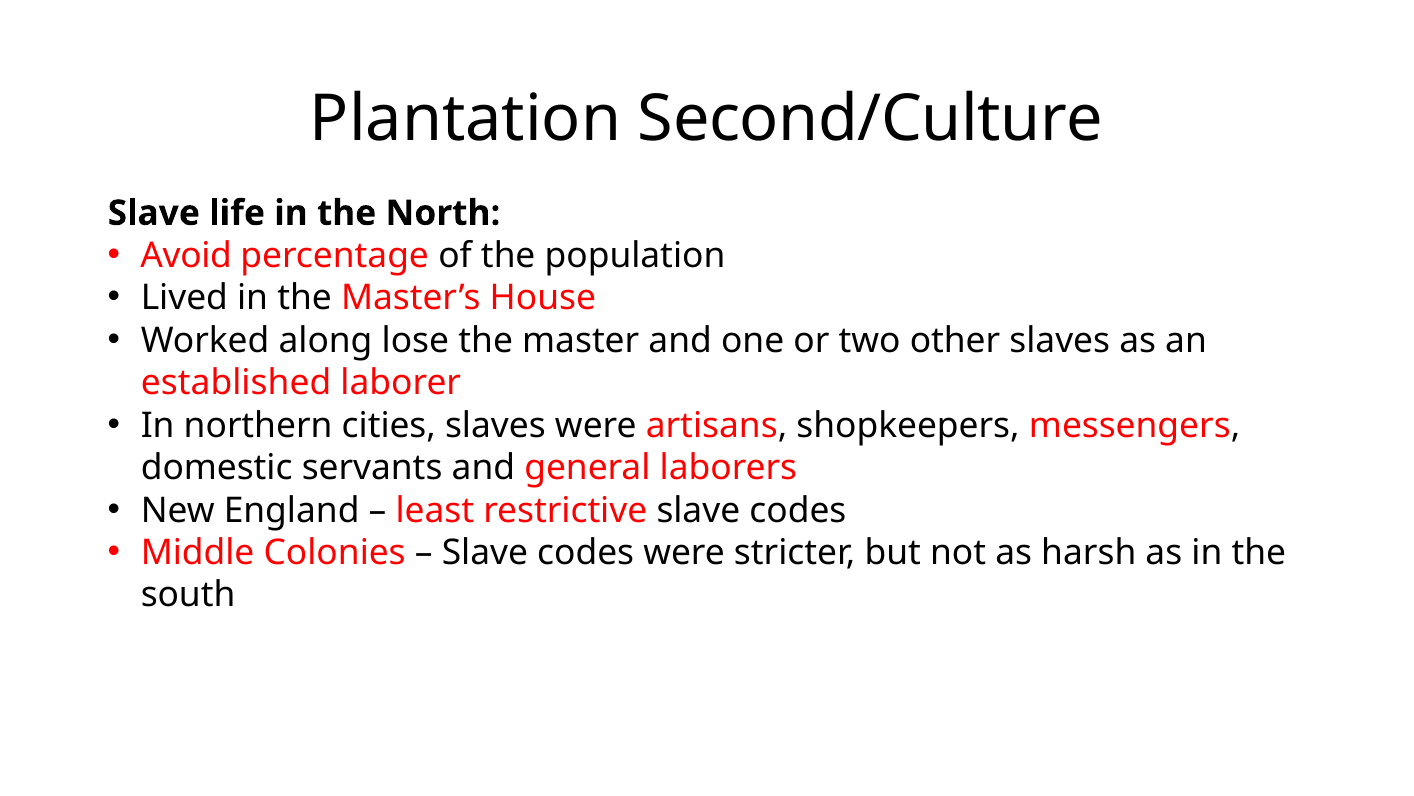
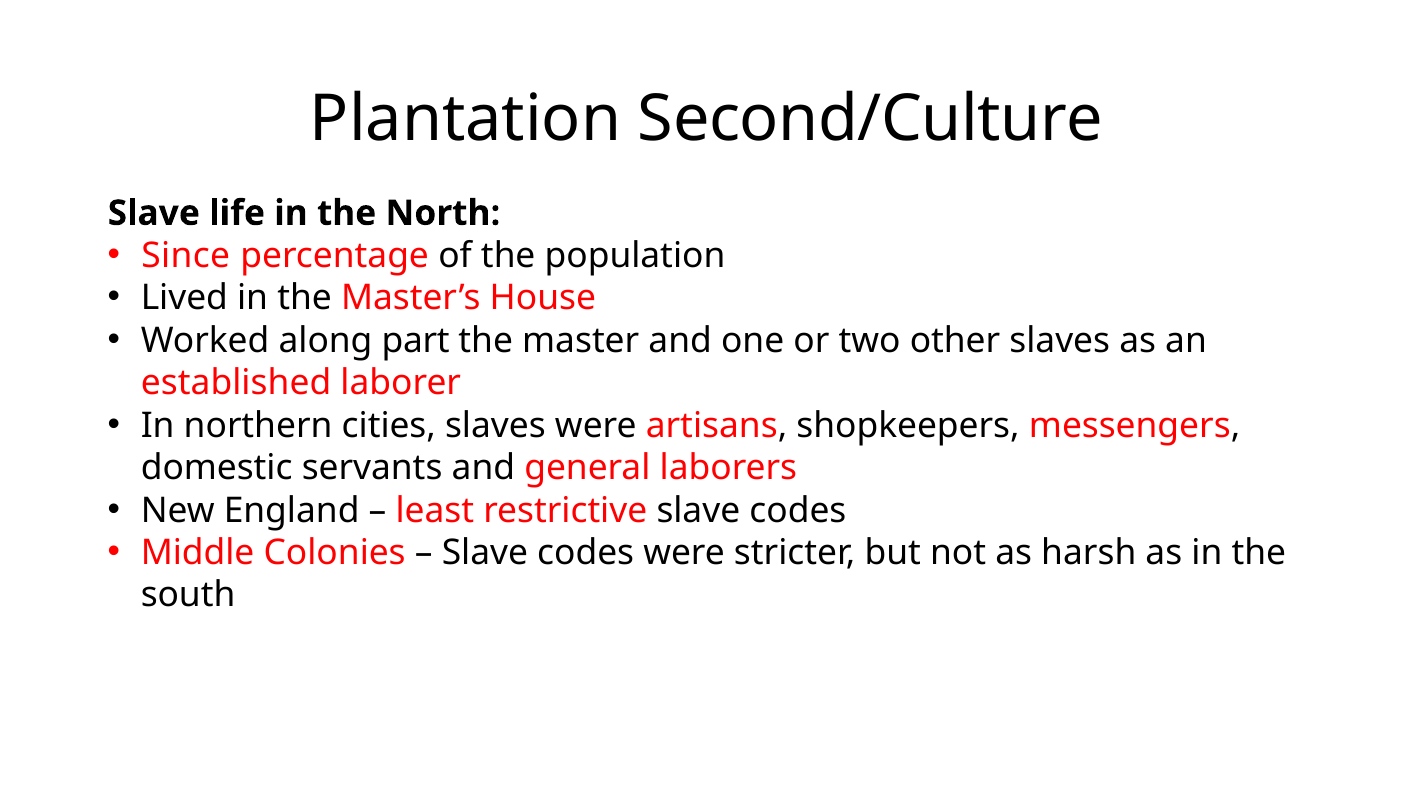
Avoid: Avoid -> Since
lose: lose -> part
